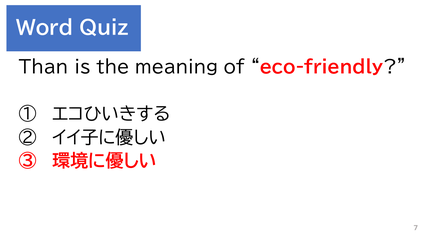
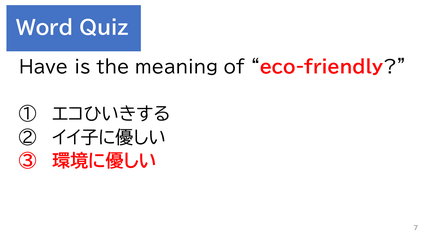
Than: Than -> Have
